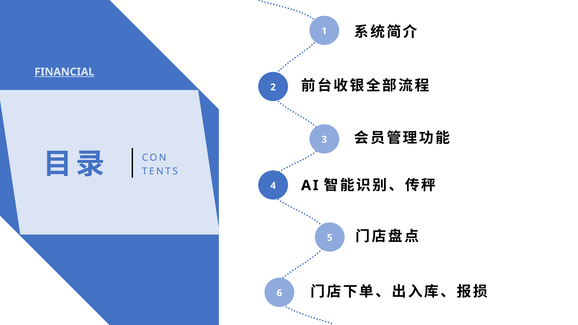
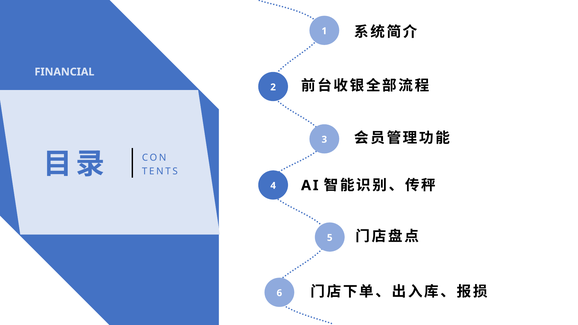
FINANCIAL underline: present -> none
